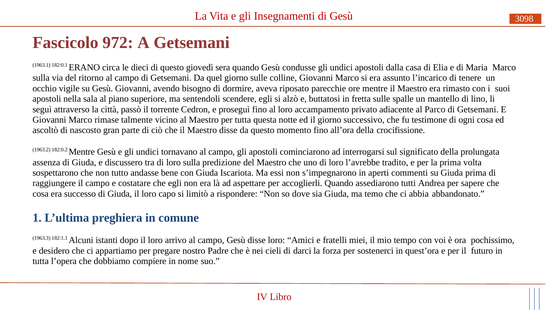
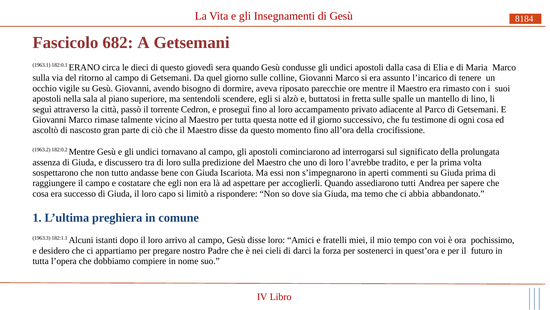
3098: 3098 -> 8184
972: 972 -> 682
